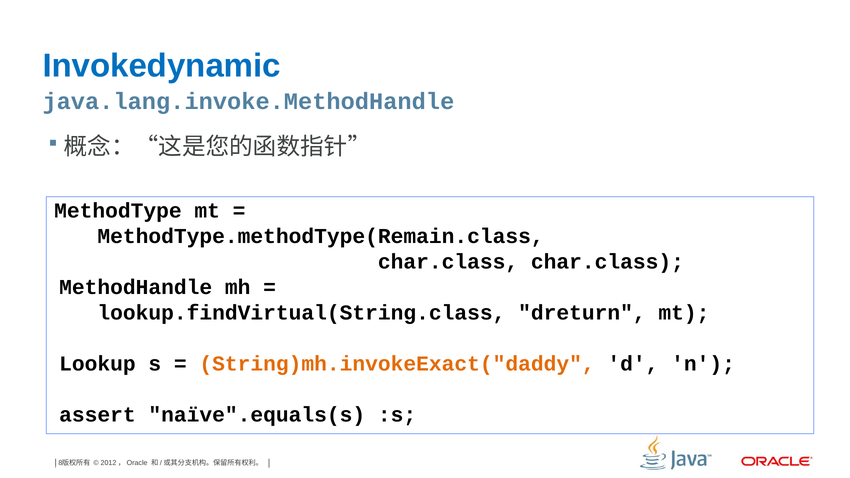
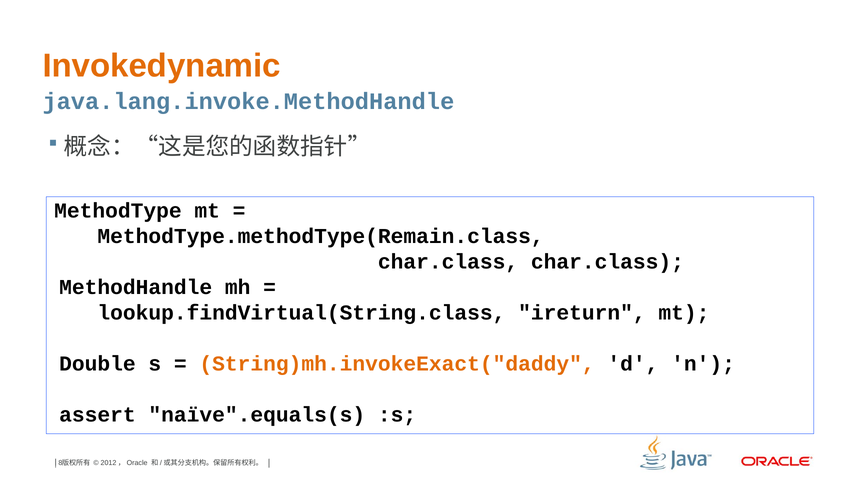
Invokedynamic colour: blue -> orange
dreturn: dreturn -> ireturn
Lookup: Lookup -> Double
